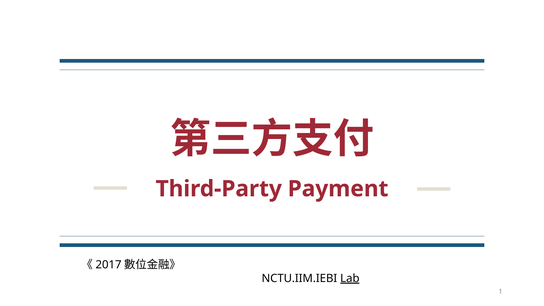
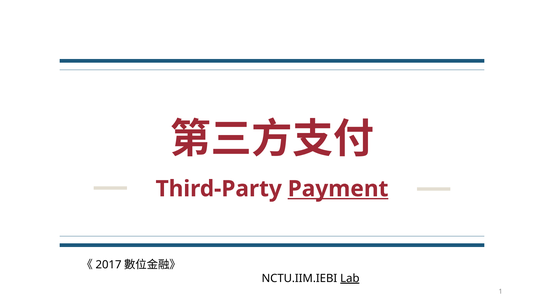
Payment underline: none -> present
